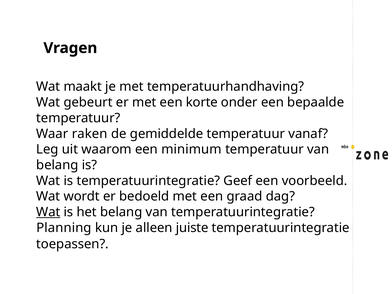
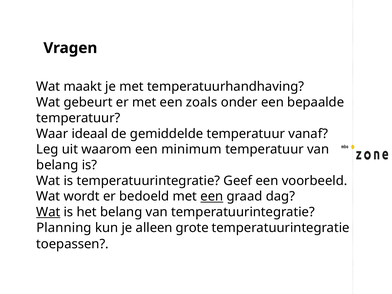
korte: korte -> zoals
raken: raken -> ideaal
een at (212, 196) underline: none -> present
juiste: juiste -> grote
